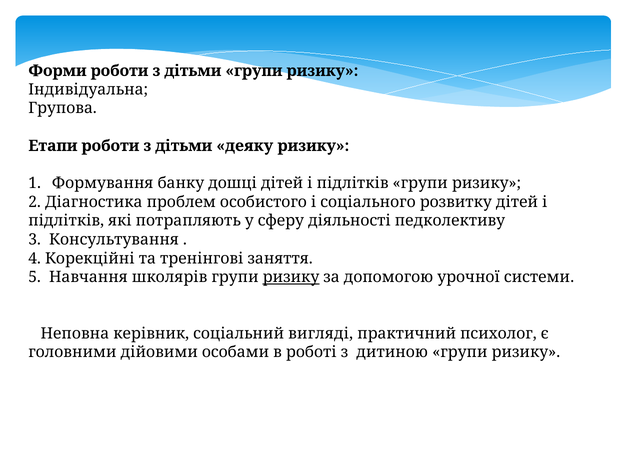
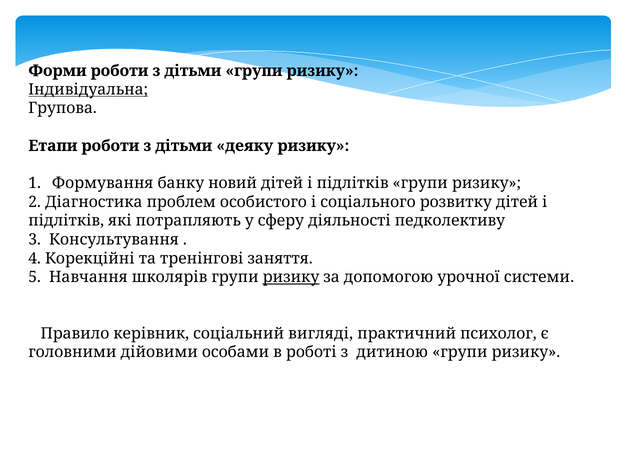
Індивідуальна underline: none -> present
дошці: дошці -> новий
Неповна: Неповна -> Правило
